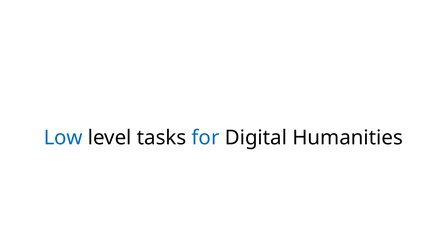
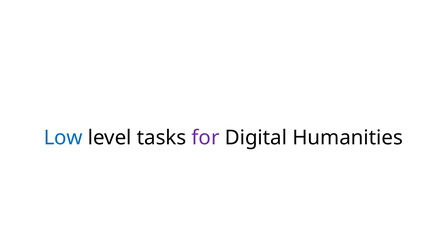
for colour: blue -> purple
